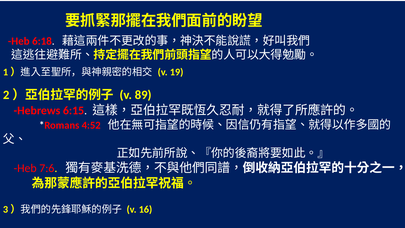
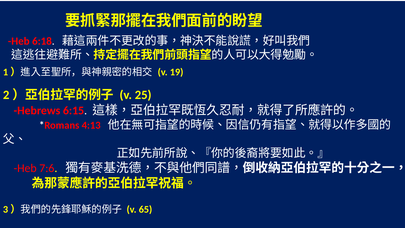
89: 89 -> 25
4:52: 4:52 -> 4:13
16: 16 -> 65
